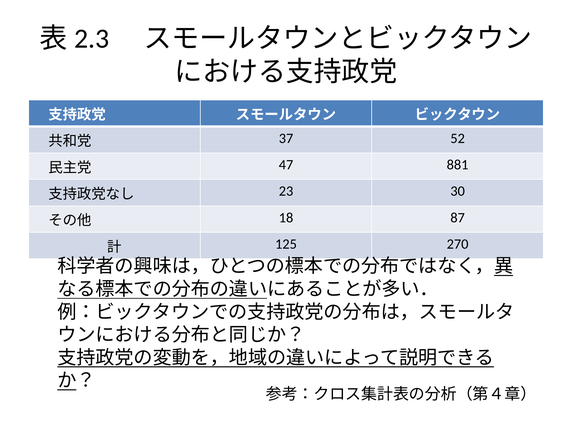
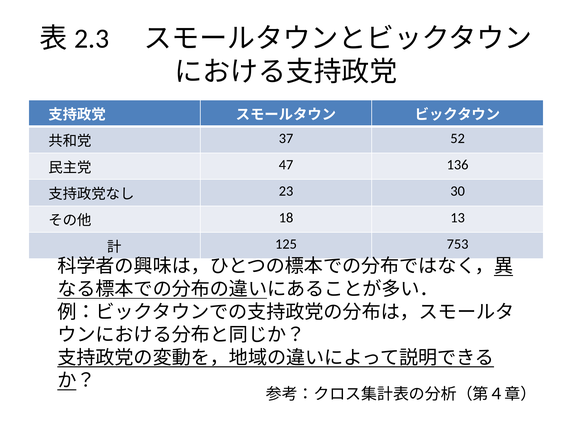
881: 881 -> 136
87: 87 -> 13
270: 270 -> 753
